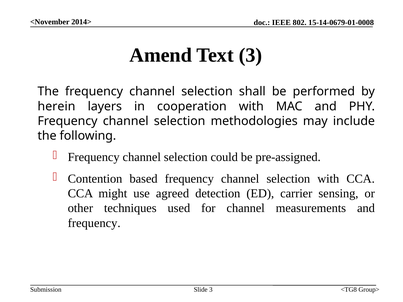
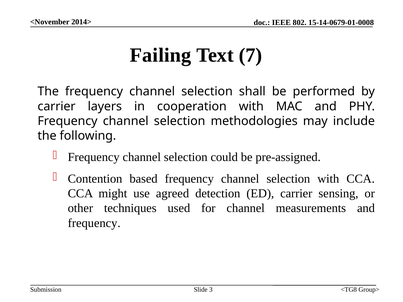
Amend: Amend -> Failing
Text 3: 3 -> 7
herein at (56, 106): herein -> carrier
